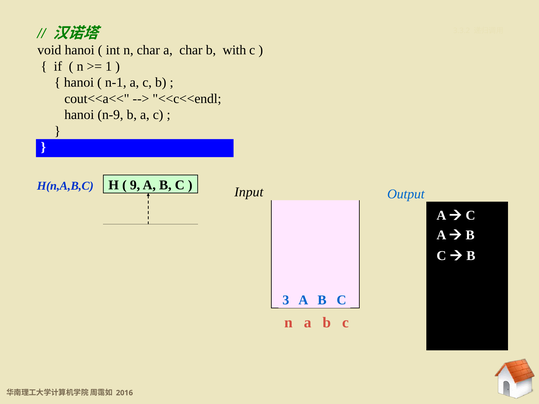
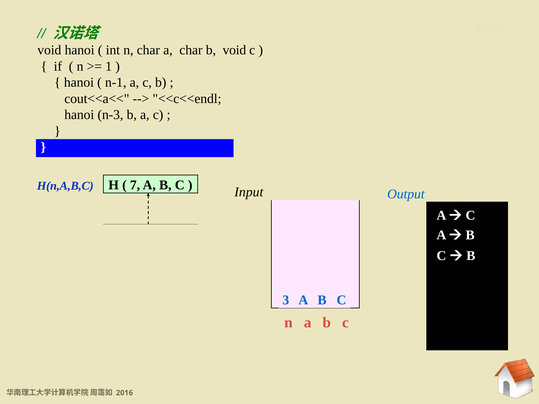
b with: with -> void
n-9: n-9 -> n-3
9: 9 -> 7
